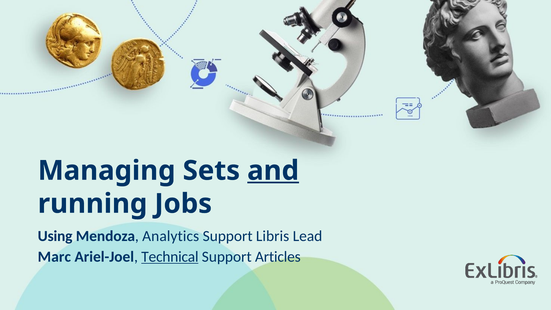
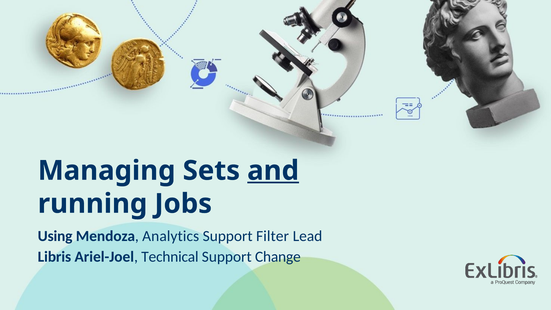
Support Libris: Libris -> Filter
Marc at (54, 257): Marc -> Libris
Technical underline: present -> none
Articles: Articles -> Change
